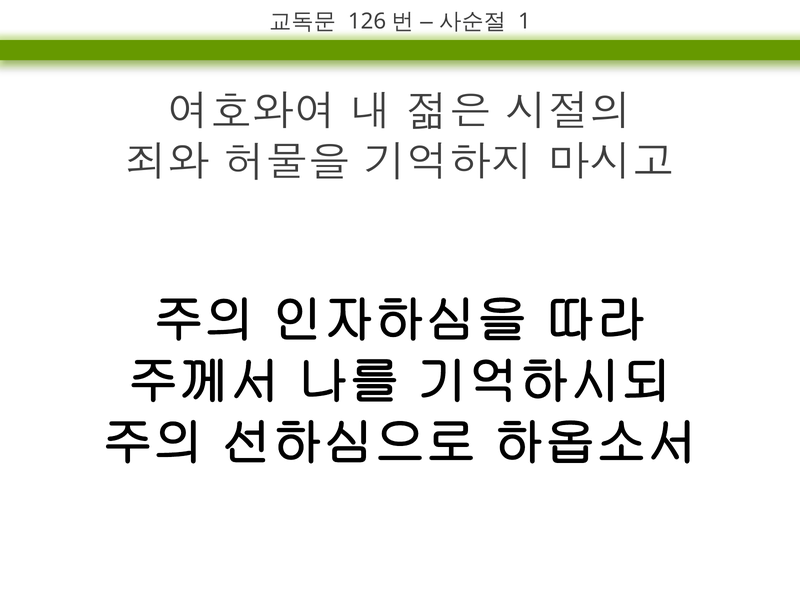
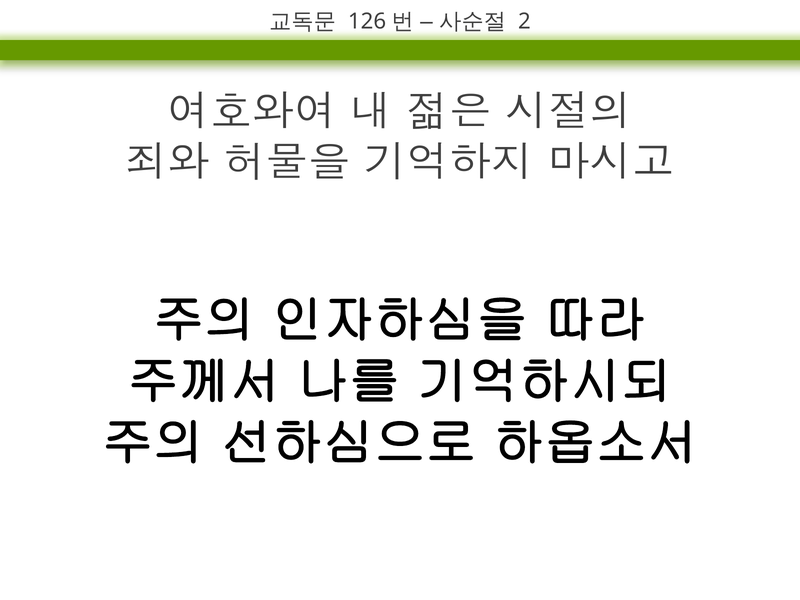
1: 1 -> 2
